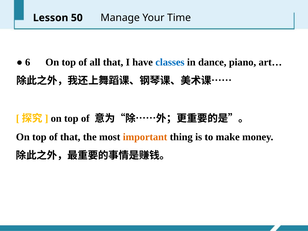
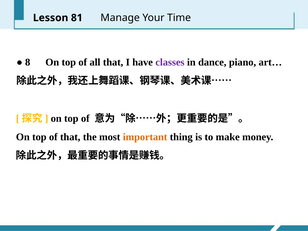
50: 50 -> 81
6: 6 -> 8
classes colour: blue -> purple
